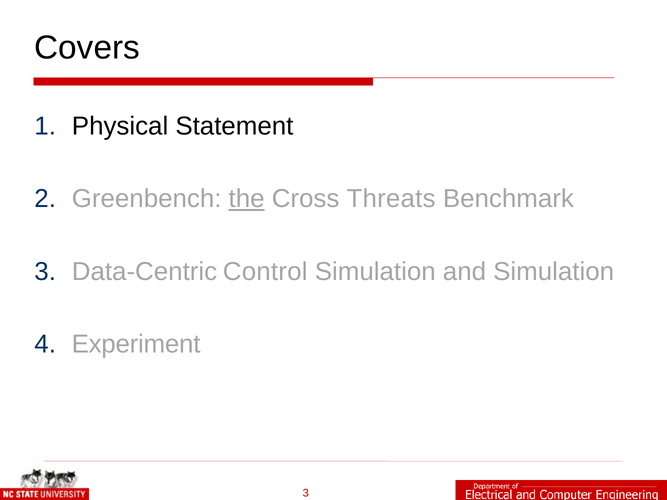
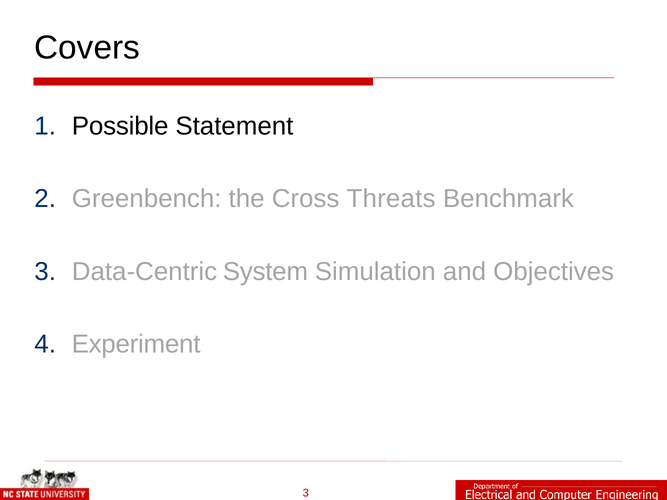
Physical: Physical -> Possible
the underline: present -> none
Control: Control -> System
and Simulation: Simulation -> Objectives
